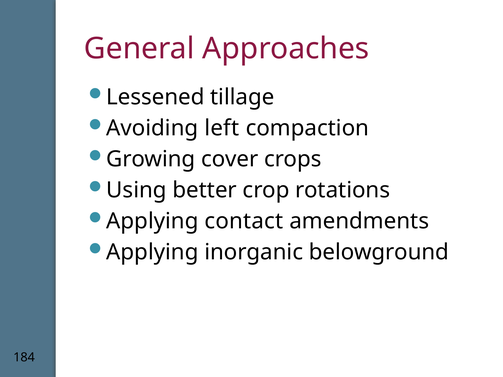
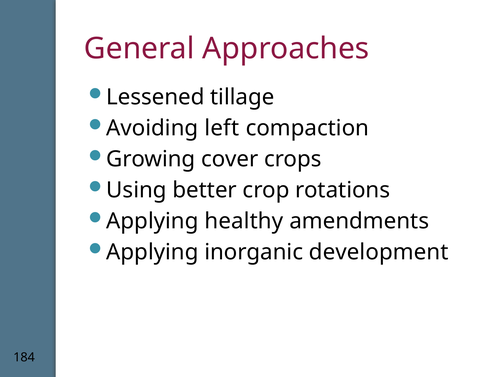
contact: contact -> healthy
belowground: belowground -> development
